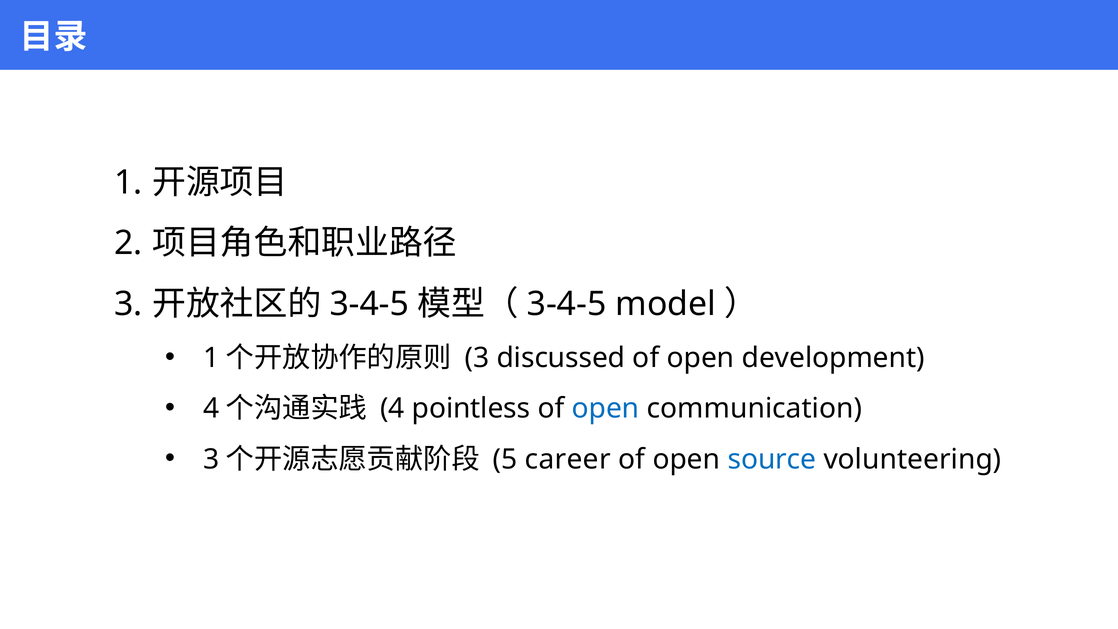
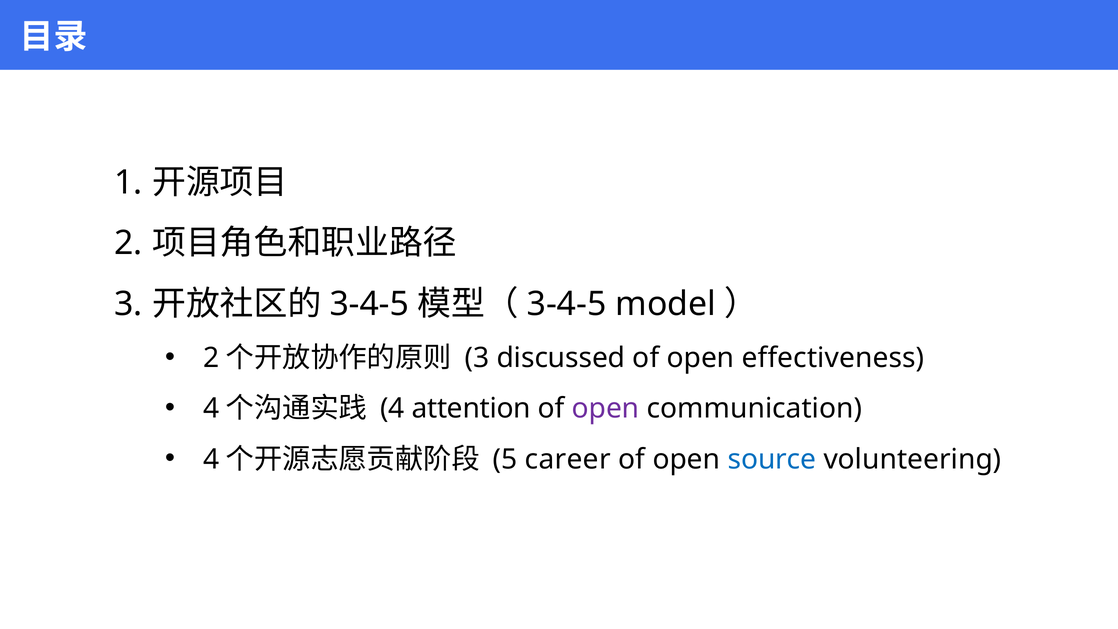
1 at (211, 358): 1 -> 2
development: development -> effectiveness
pointless: pointless -> attention
open at (606, 409) colour: blue -> purple
3 at (211, 459): 3 -> 4
